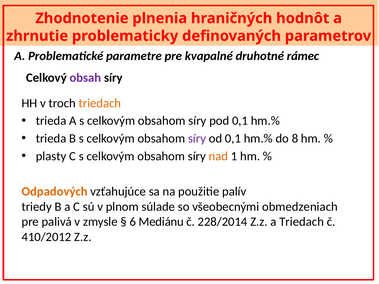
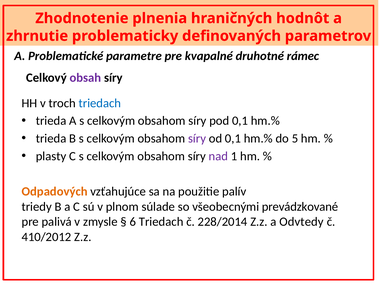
triedach at (100, 103) colour: orange -> blue
8: 8 -> 5
nad colour: orange -> purple
obmedzeniach: obmedzeniach -> prevádzkované
6 Mediánu: Mediánu -> Triedach
a Triedach: Triedach -> Odvtedy
